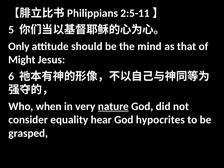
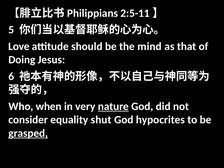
Only: Only -> Love
Might: Might -> Doing
hear: hear -> shut
grasped underline: none -> present
